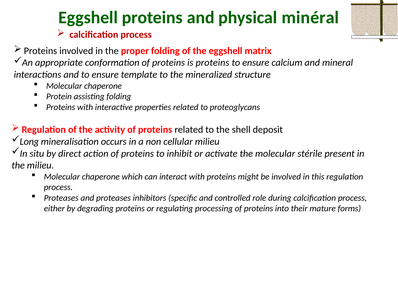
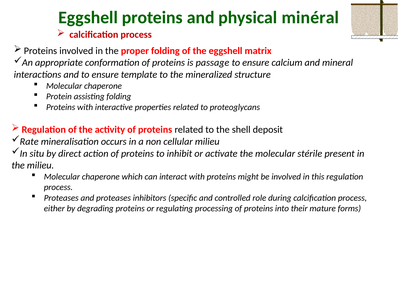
is proteins: proteins -> passage
Long: Long -> Rate
